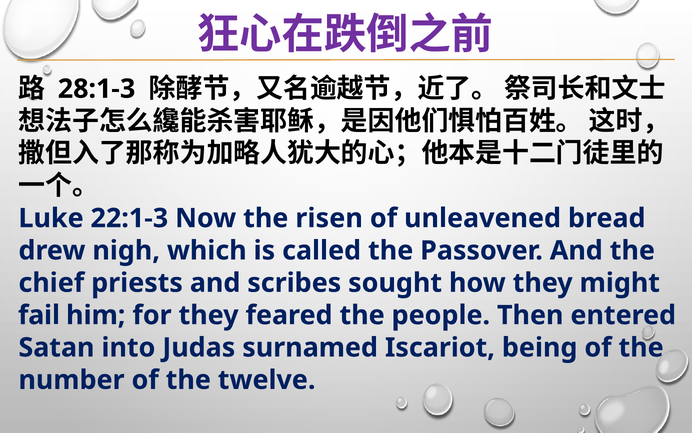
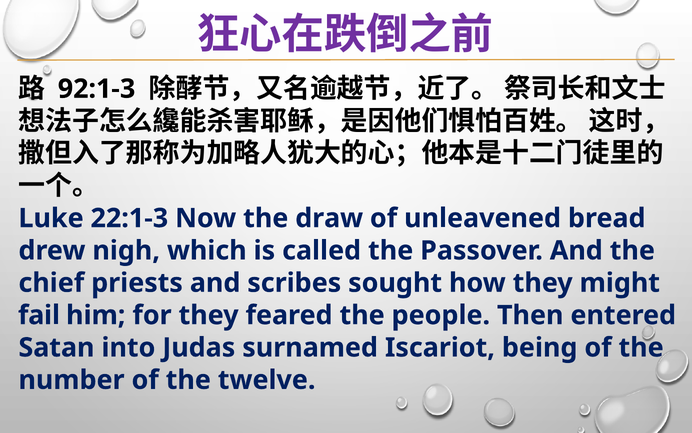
28:1-3: 28:1-3 -> 92:1-3
risen: risen -> draw
